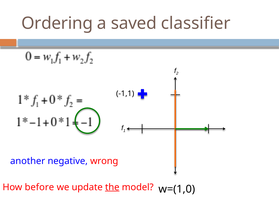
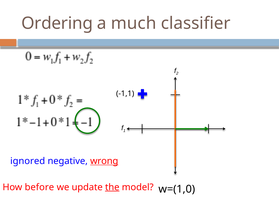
saved: saved -> much
another: another -> ignored
wrong underline: none -> present
